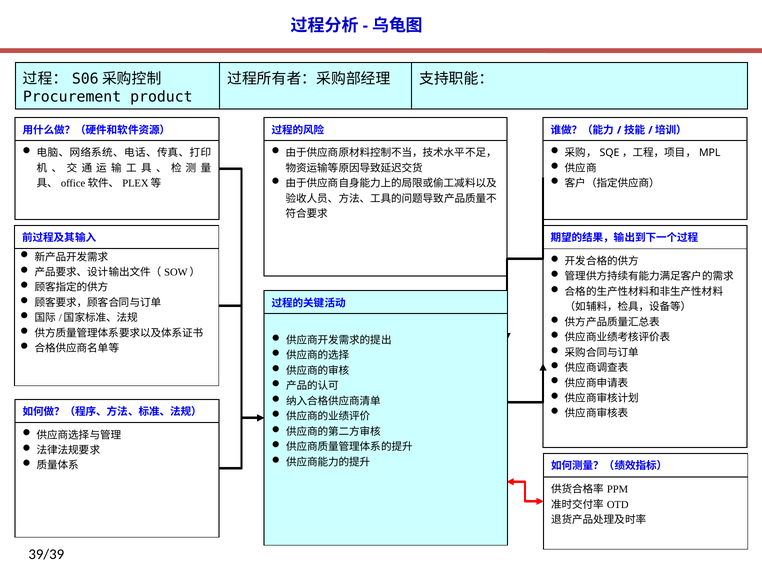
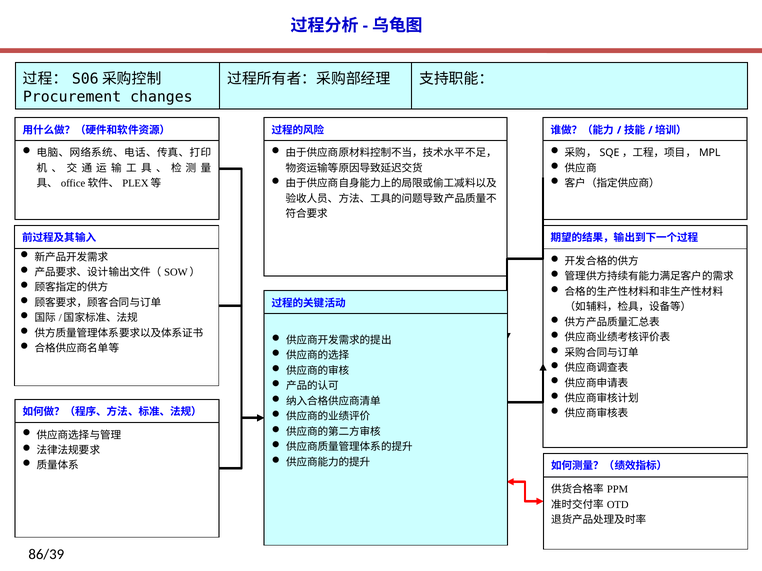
product: product -> changes
39/39: 39/39 -> 86/39
